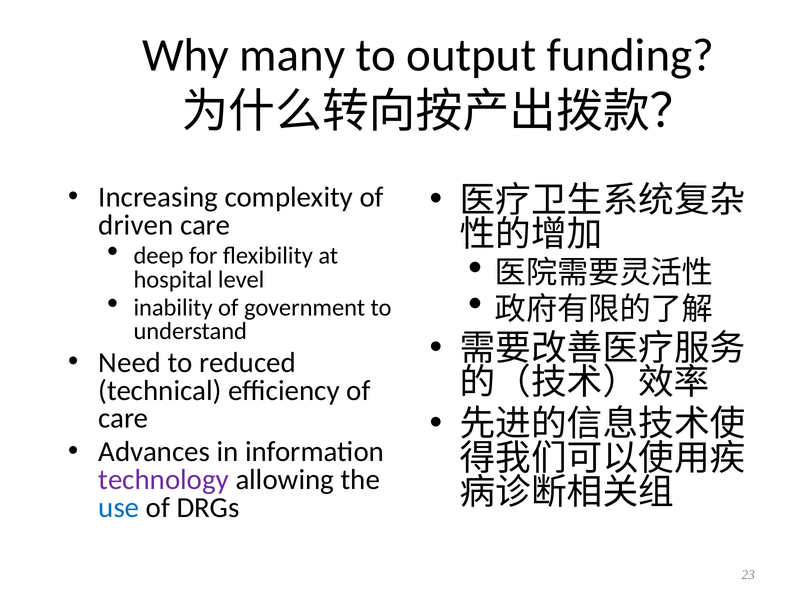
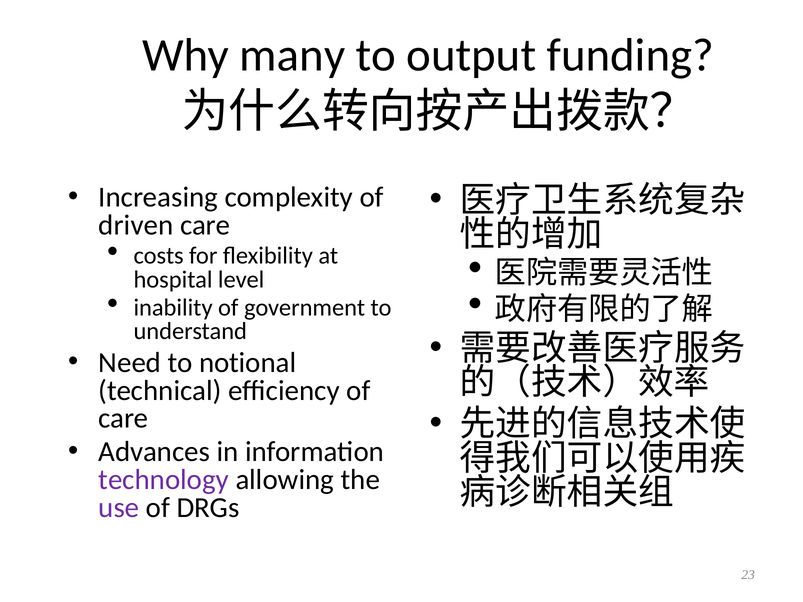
deep: deep -> costs
reduced: reduced -> notional
use colour: blue -> purple
